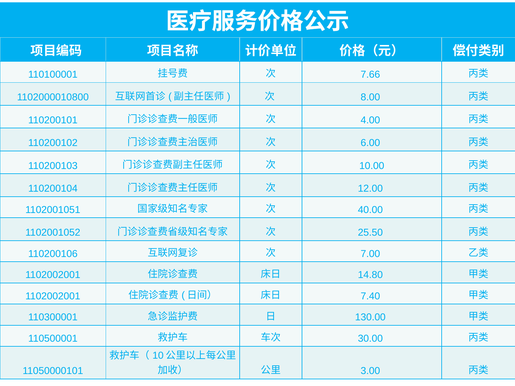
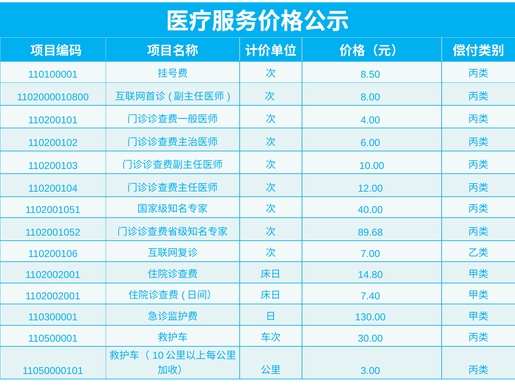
7.66: 7.66 -> 8.50
25.50: 25.50 -> 89.68
